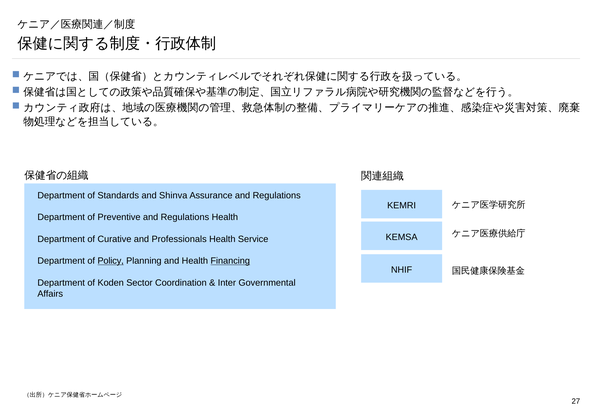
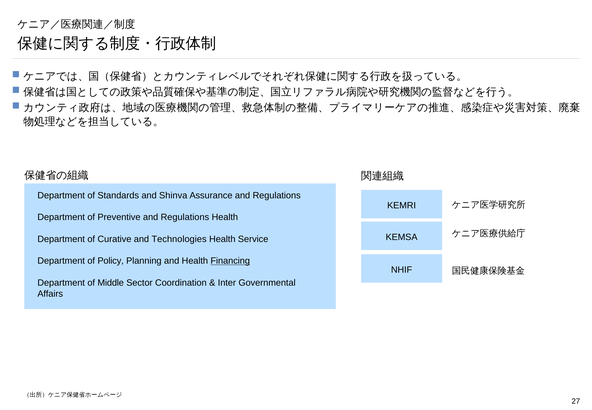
Professionals: Professionals -> Technologies
Policy underline: present -> none
Koden: Koden -> Middle
